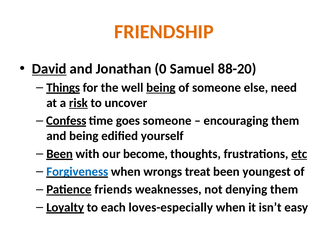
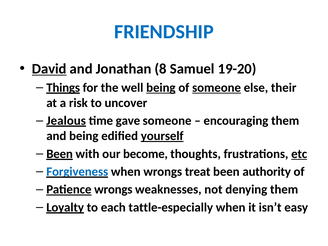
FRIENDSHIP colour: orange -> blue
0: 0 -> 8
88-20: 88-20 -> 19-20
someone at (217, 88) underline: none -> present
need: need -> their
risk underline: present -> none
Confess: Confess -> Jealous
goes: goes -> gave
yourself underline: none -> present
youngest: youngest -> authority
Patience friends: friends -> wrongs
loves-especially: loves-especially -> tattle-especially
